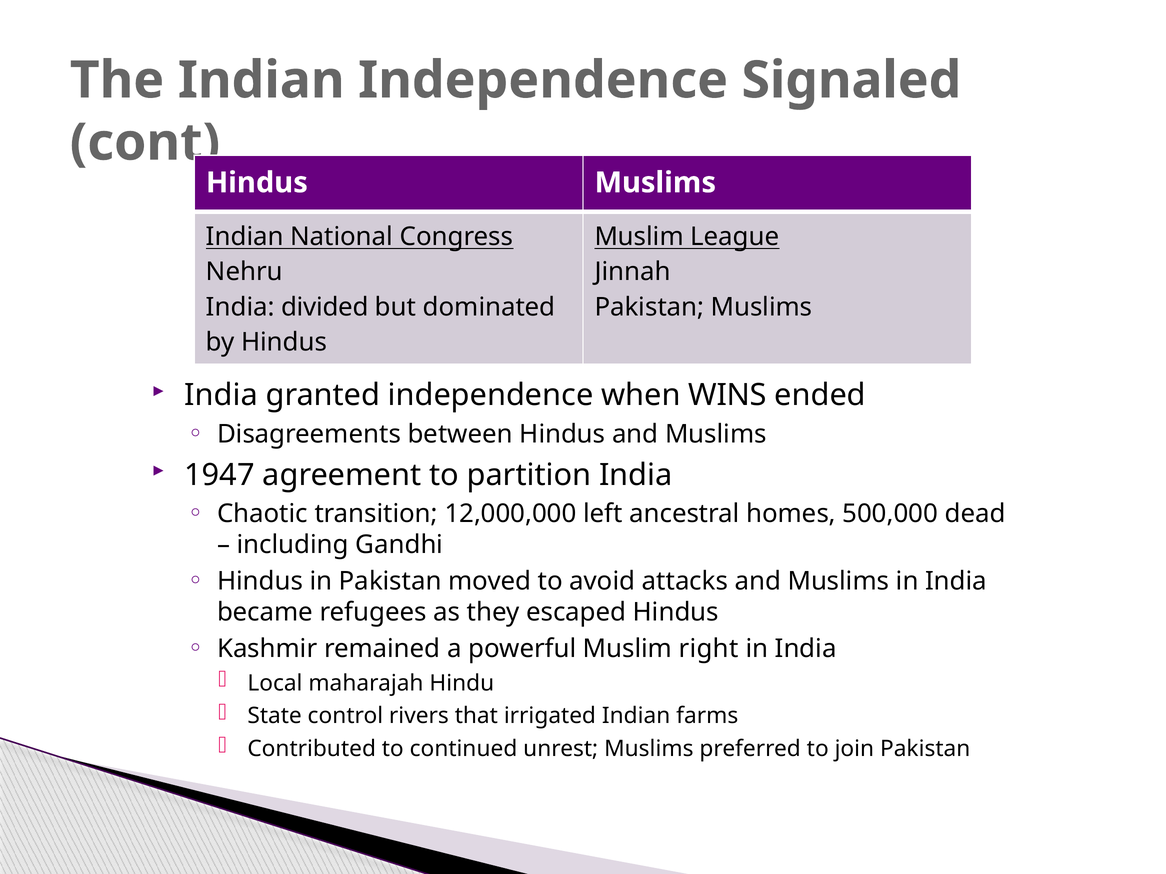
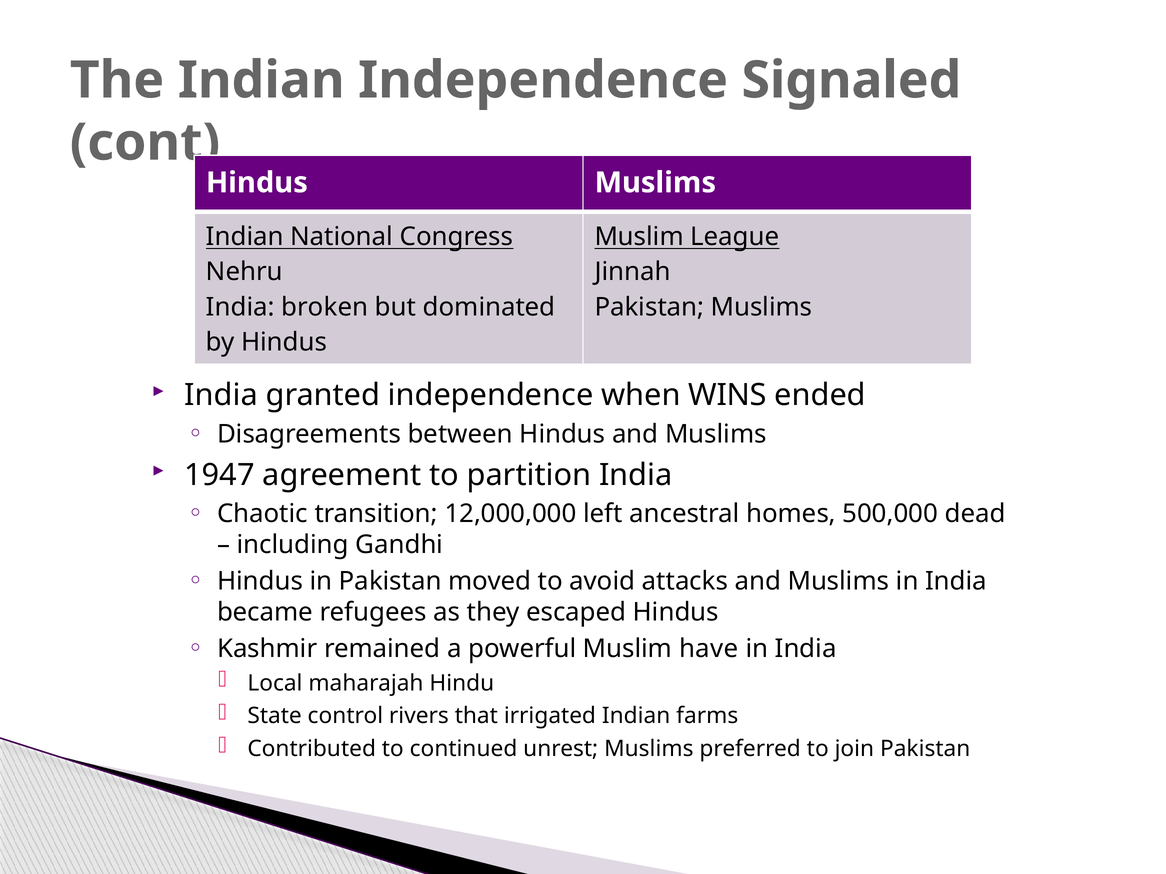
divided: divided -> broken
right: right -> have
